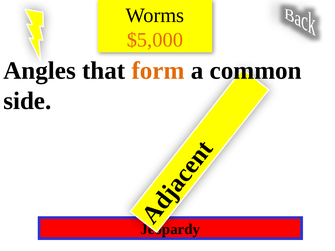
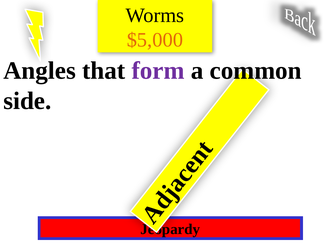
form colour: orange -> purple
